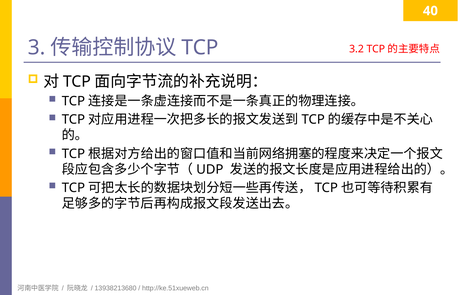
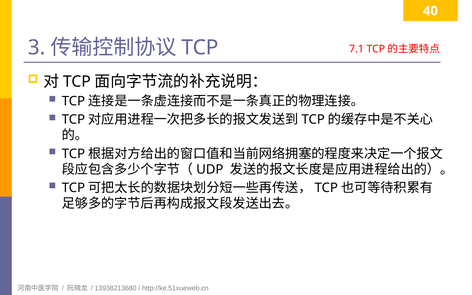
3.2: 3.2 -> 7.1
